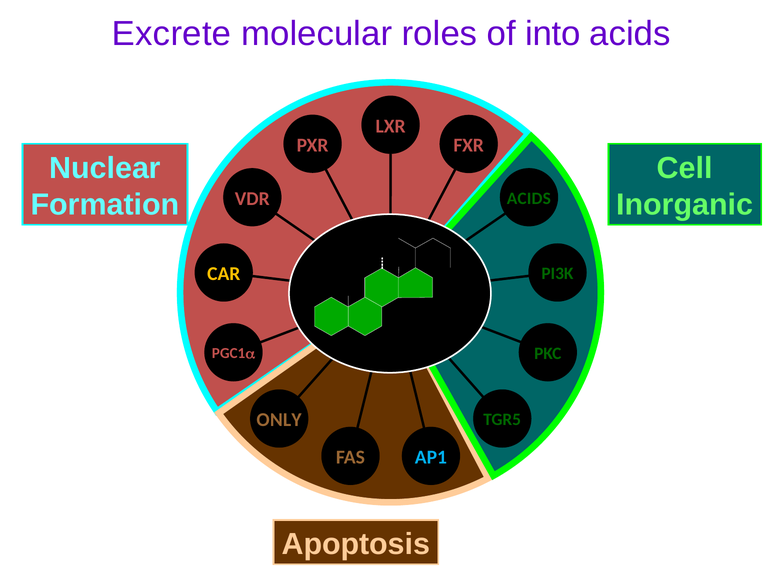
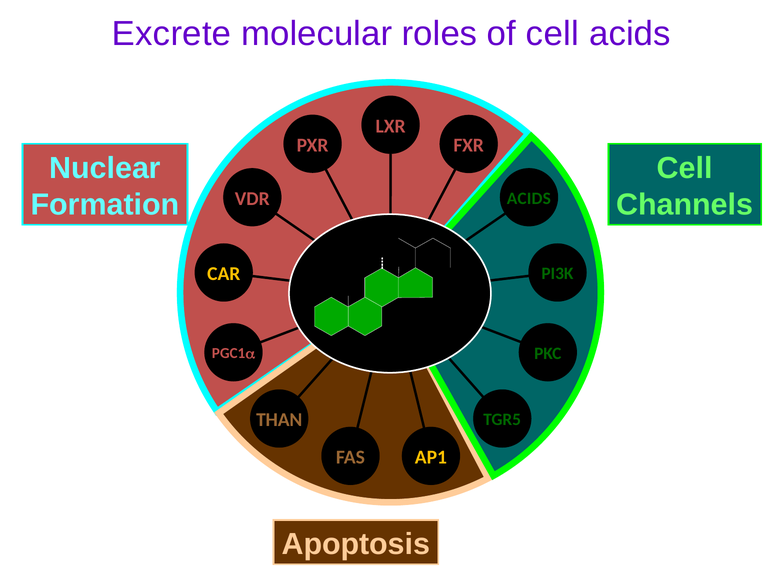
of into: into -> cell
Inorganic: Inorganic -> Channels
ONLY: ONLY -> THAN
AP1 colour: light blue -> yellow
